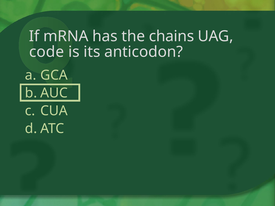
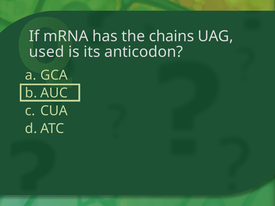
code: code -> used
